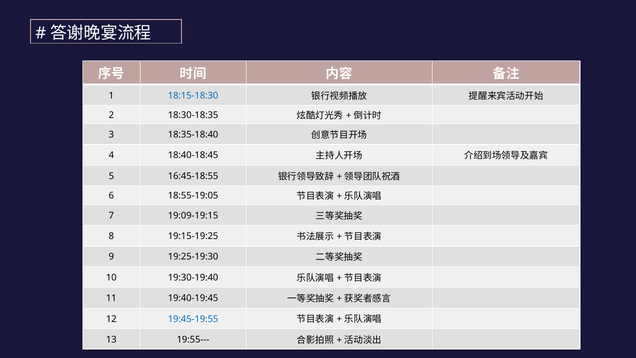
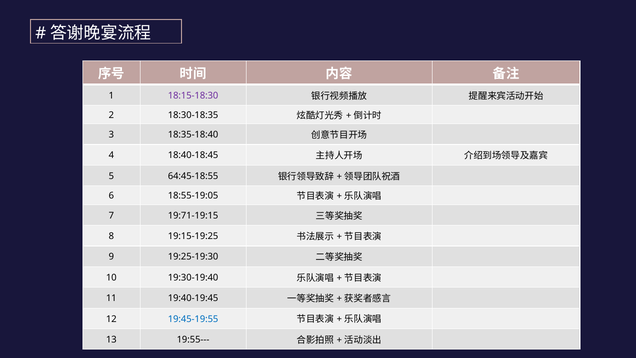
18:15-18:30 colour: blue -> purple
16:45-18:55: 16:45-18:55 -> 64:45-18:55
19:09-19:15: 19:09-19:15 -> 19:71-19:15
